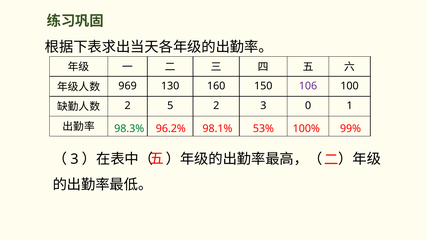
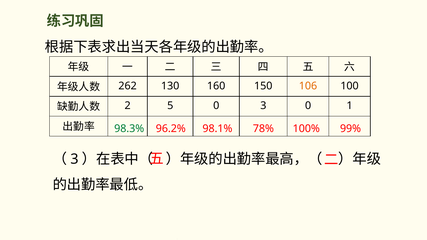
969: 969 -> 262
106 colour: purple -> orange
5 2: 2 -> 0
53%: 53% -> 78%
